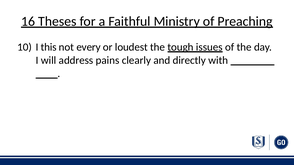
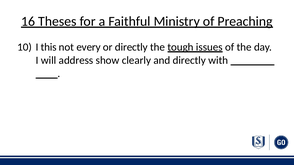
or loudest: loudest -> directly
pains: pains -> show
